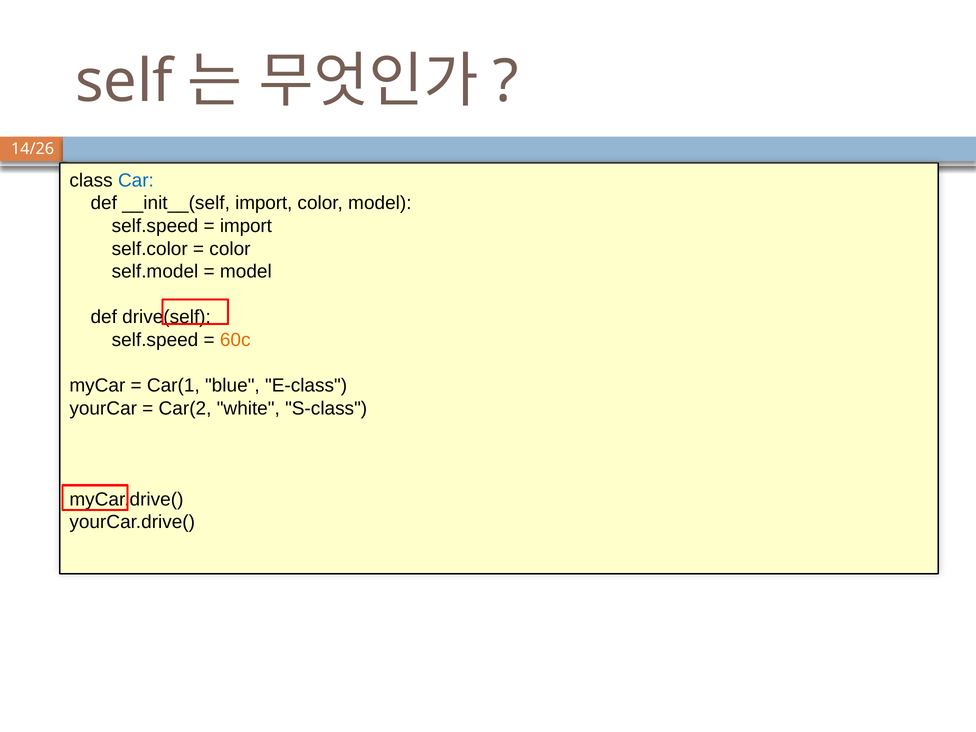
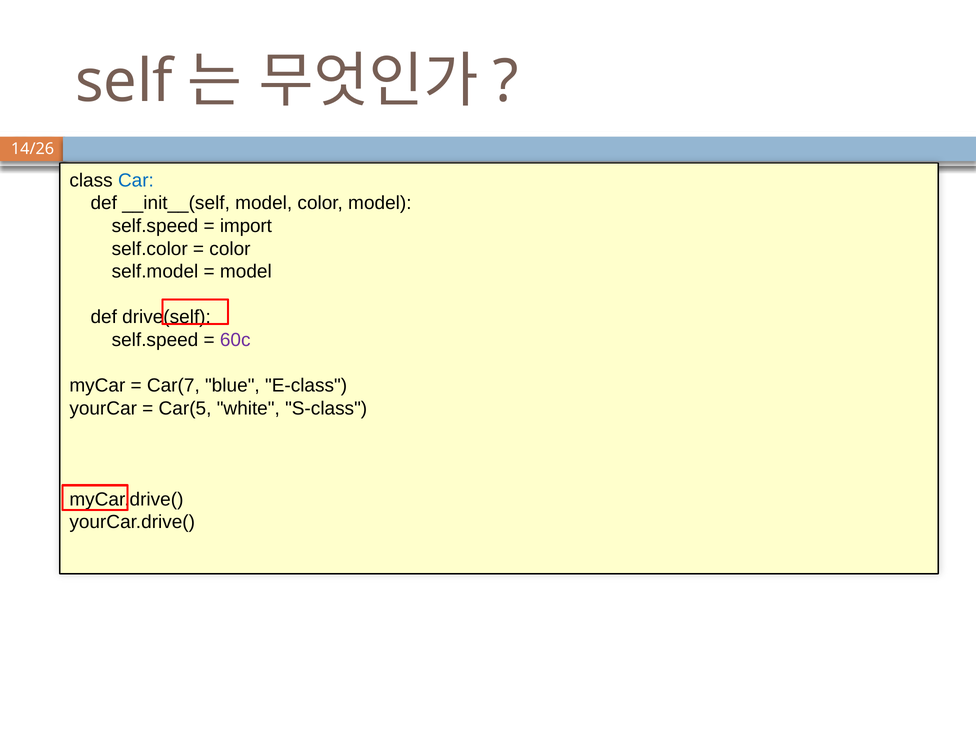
__init__(self import: import -> model
60c colour: orange -> purple
Car(1: Car(1 -> Car(7
Car(2: Car(2 -> Car(5
